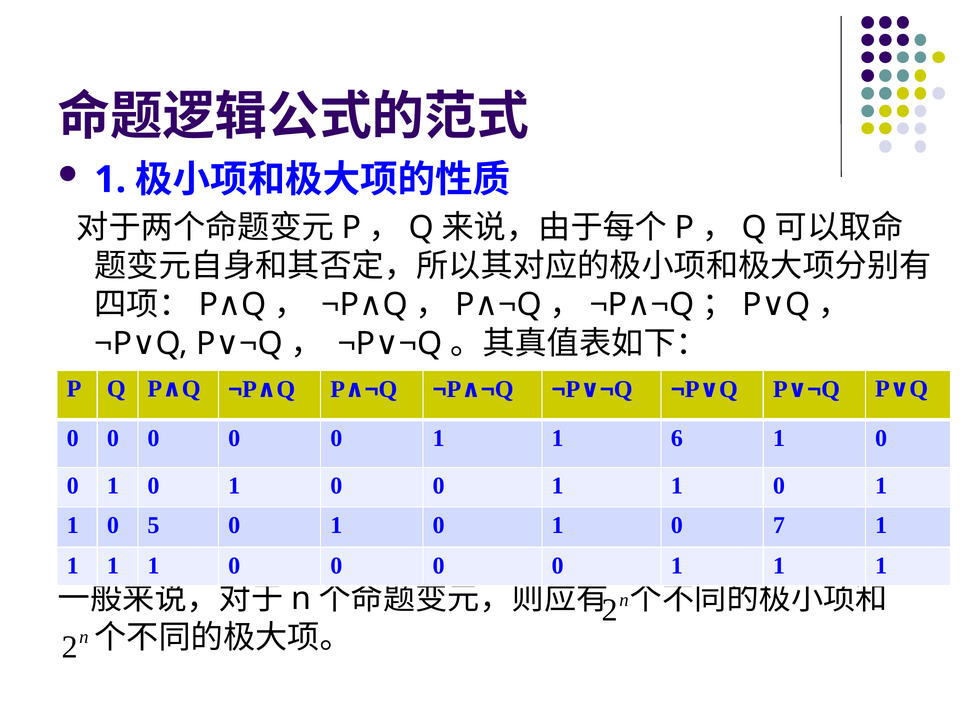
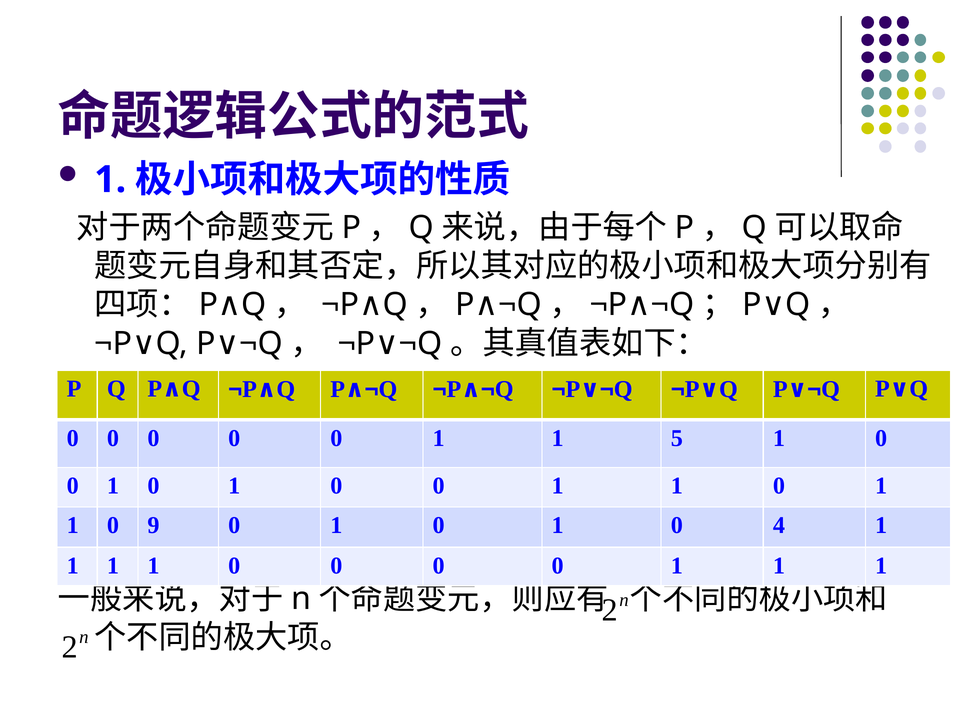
6: 6 -> 5
5: 5 -> 9
7: 7 -> 4
